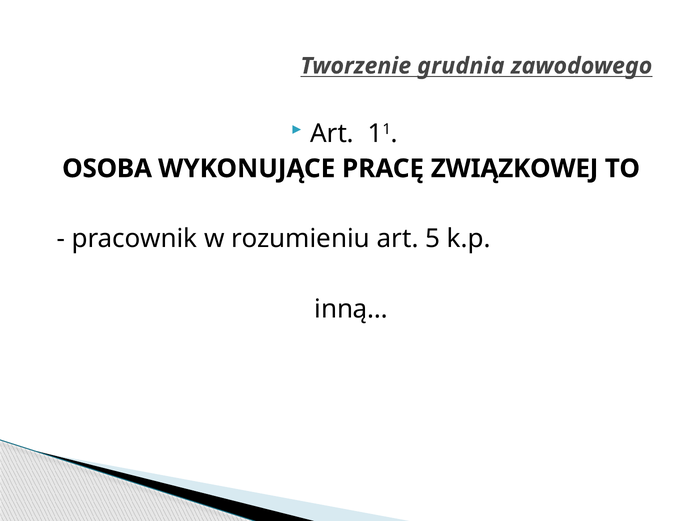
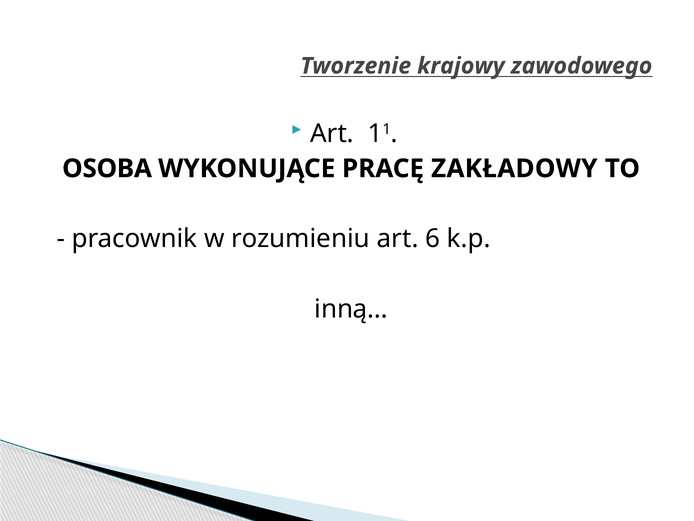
grudnia: grudnia -> krajowy
ZWIĄZKOWEJ: ZWIĄZKOWEJ -> ZAKŁADOWY
5: 5 -> 6
